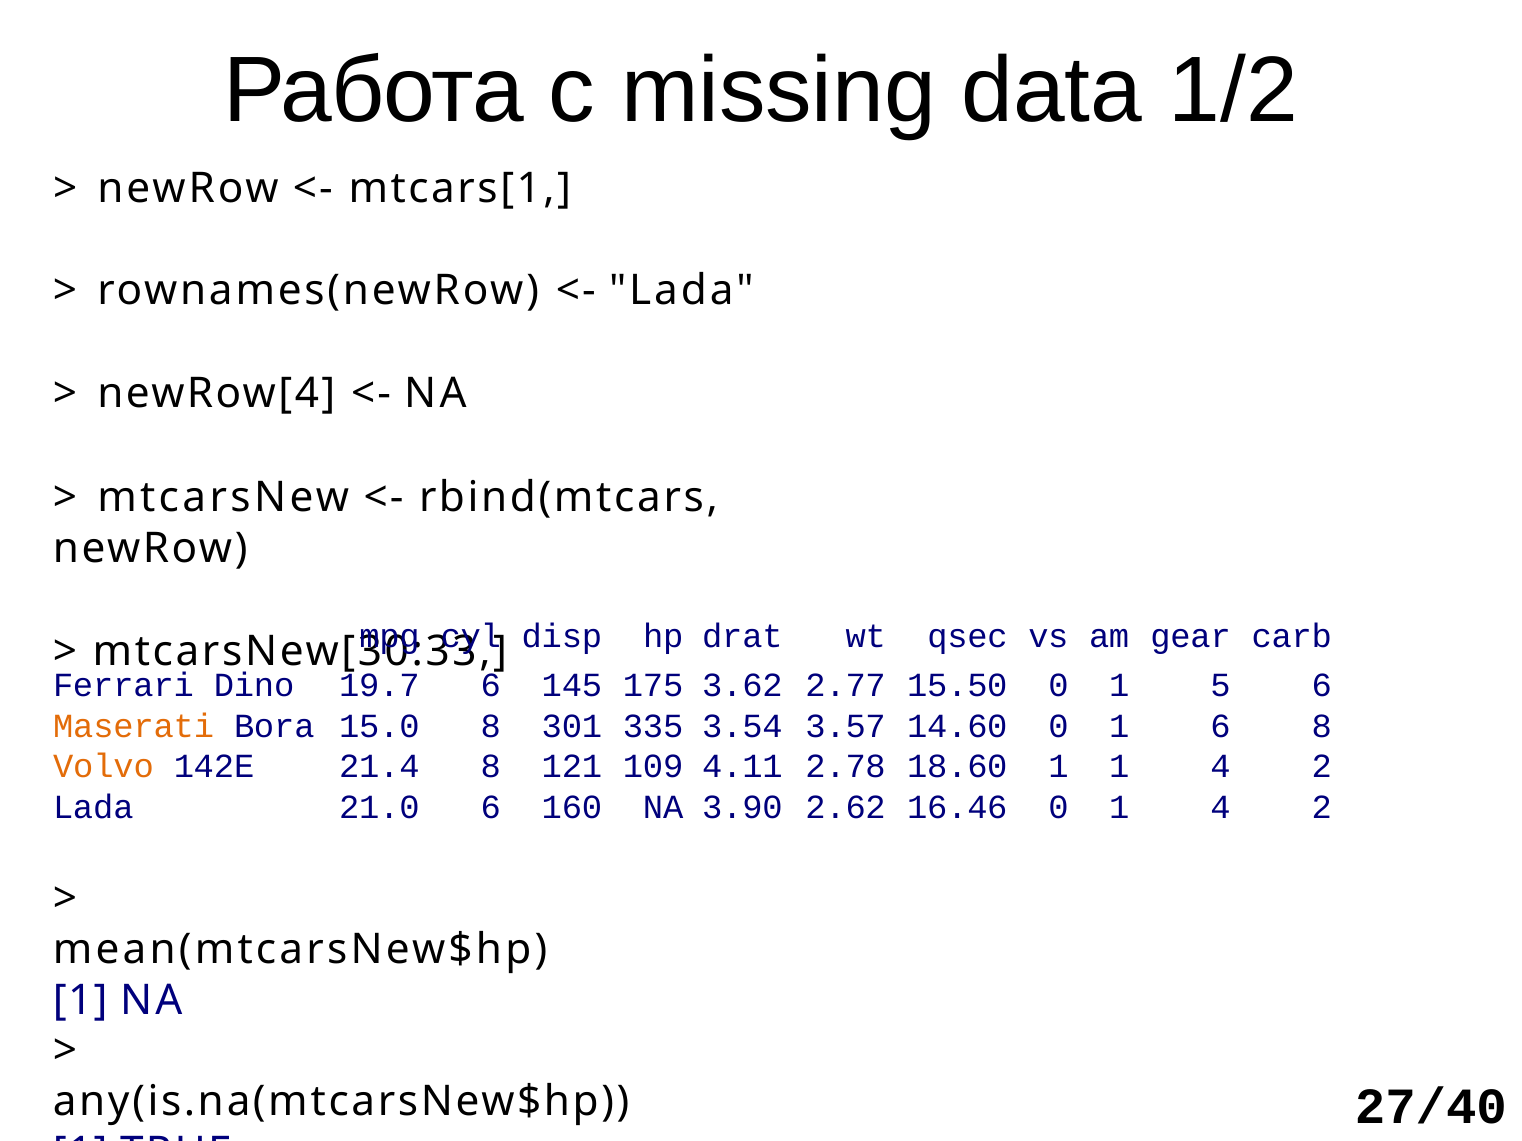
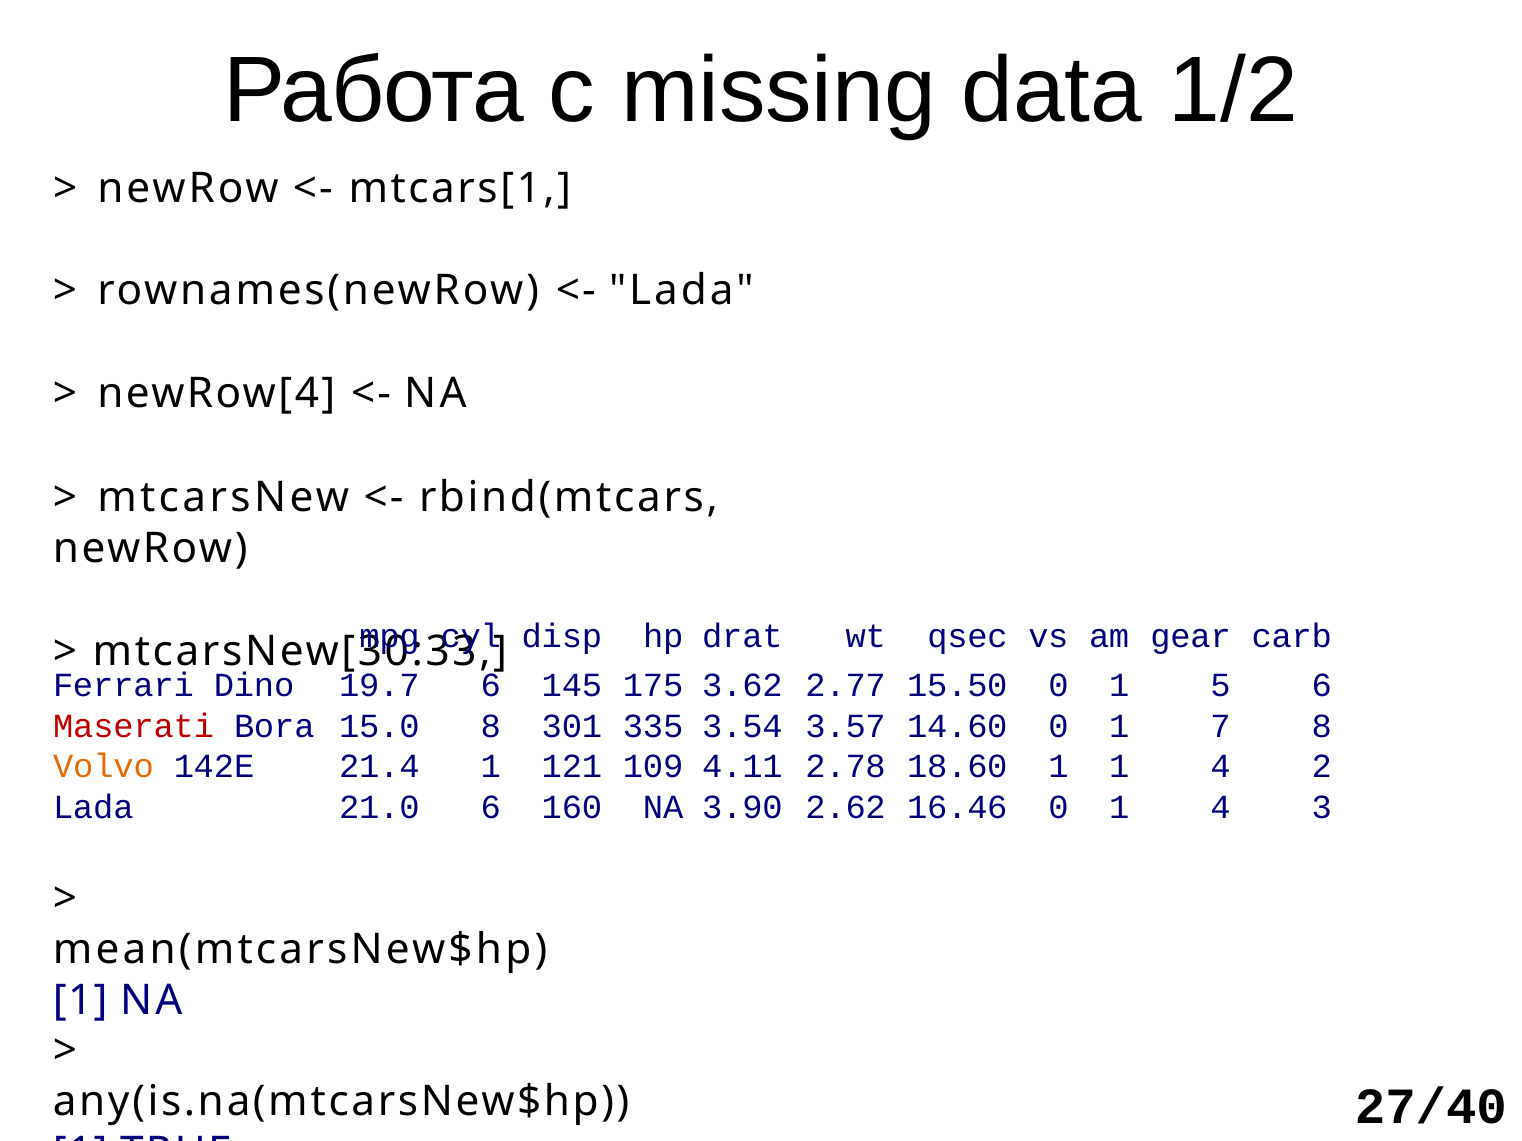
Maserati colour: orange -> red
1 6: 6 -> 7
21.4 8: 8 -> 1
0 1 4 2: 2 -> 3
